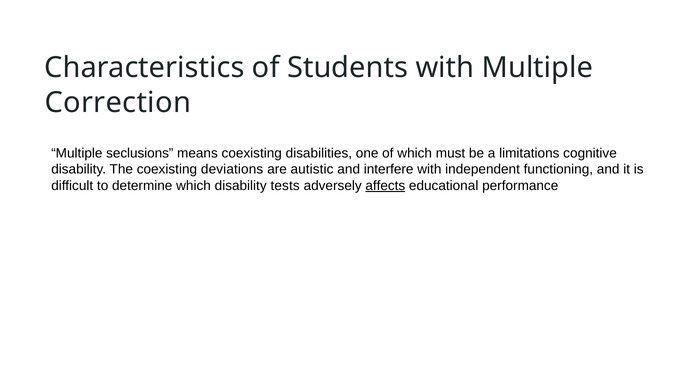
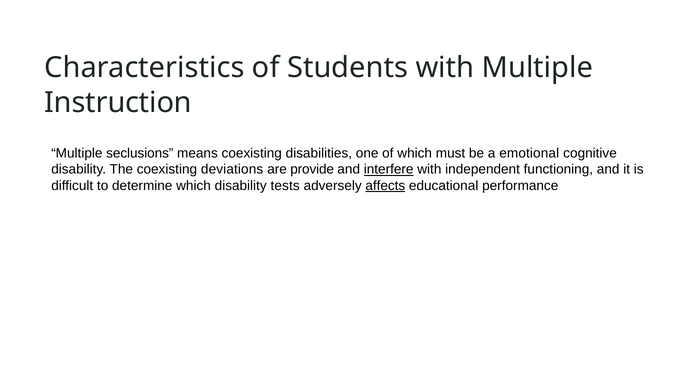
Correction: Correction -> Instruction
limitations: limitations -> emotional
autistic: autistic -> provide
interfere underline: none -> present
